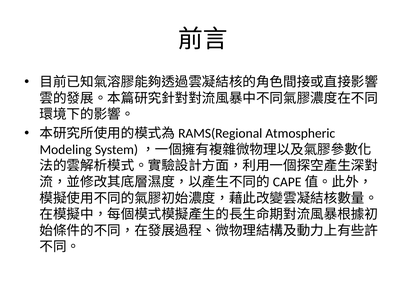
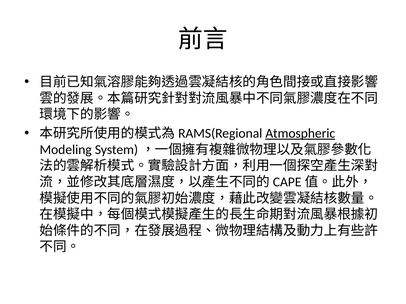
Atmospheric underline: none -> present
